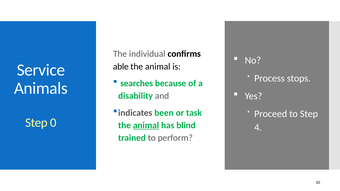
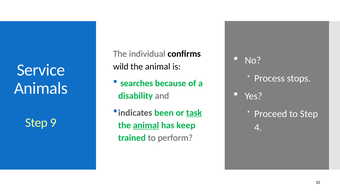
able: able -> wild
task underline: none -> present
0: 0 -> 9
blind: blind -> keep
